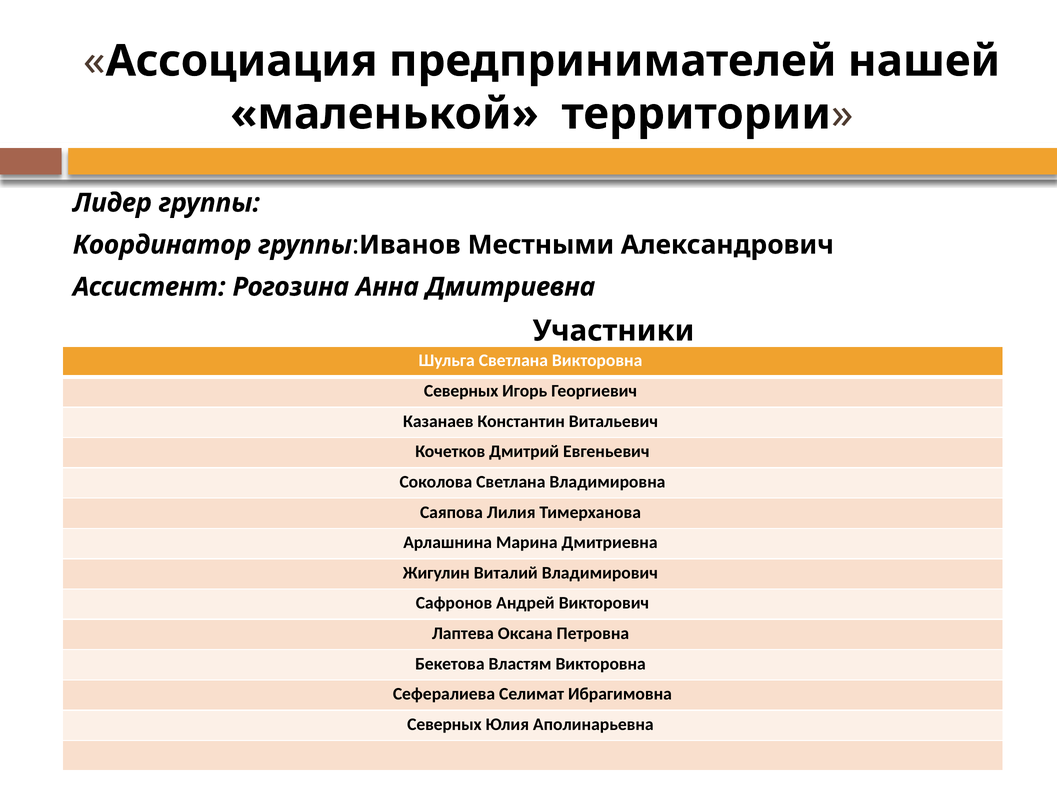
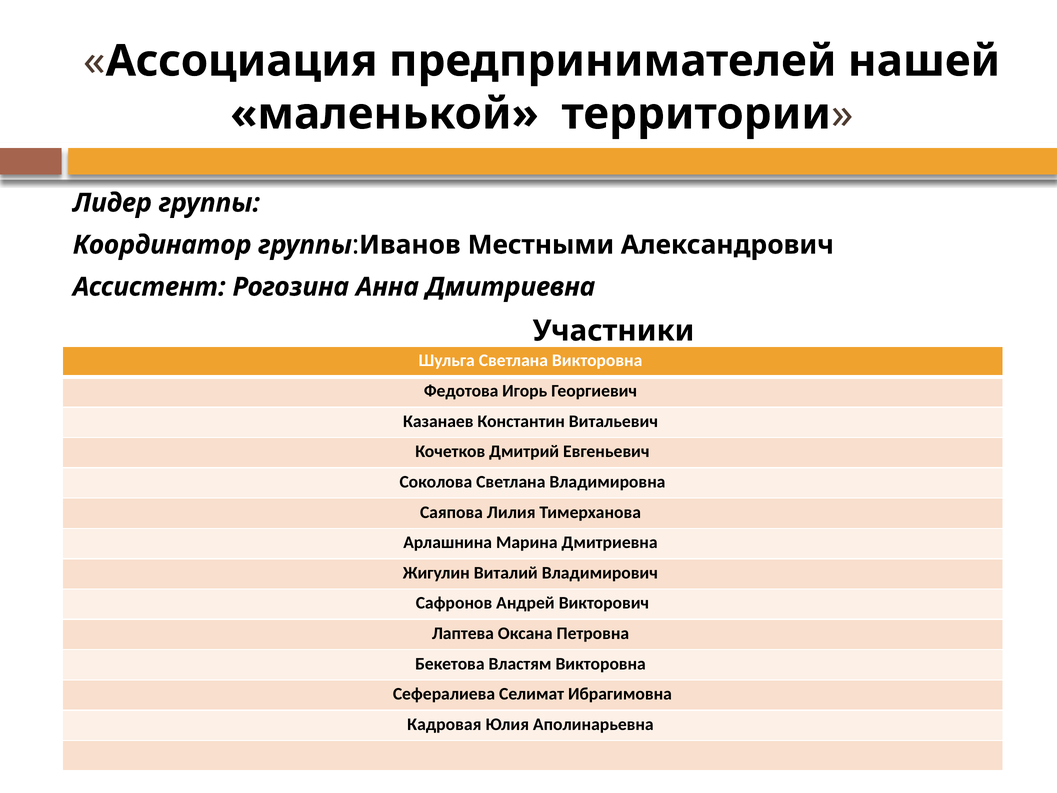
Северных at (461, 391): Северных -> Федотова
Северных at (444, 724): Северных -> Кадровая
